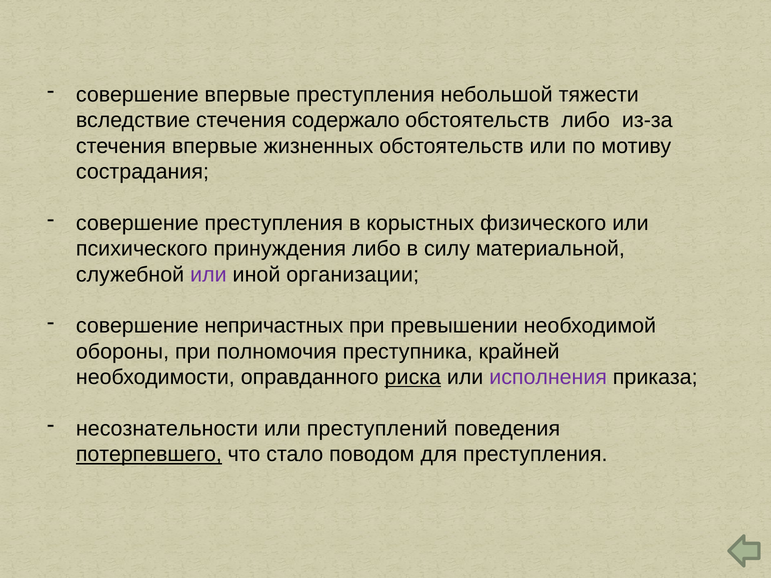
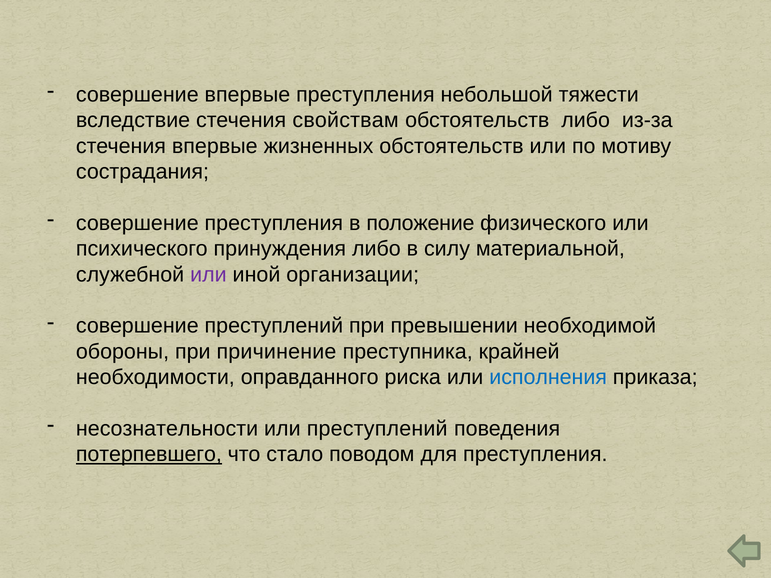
содержало: содержало -> свойствам
корыстных: корыстных -> положение
совершение непричастных: непричастных -> преступлений
полномочия: полномочия -> причинение
риска underline: present -> none
исполнения colour: purple -> blue
